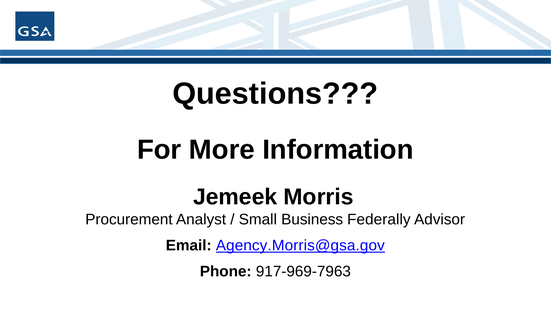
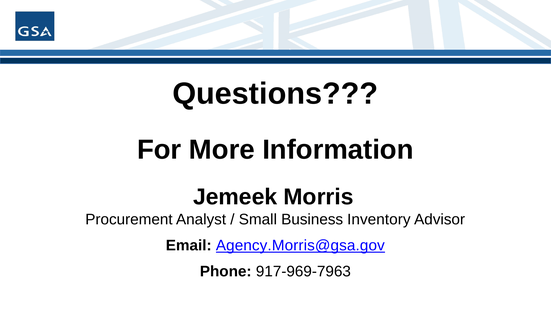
Federally: Federally -> Inventory
